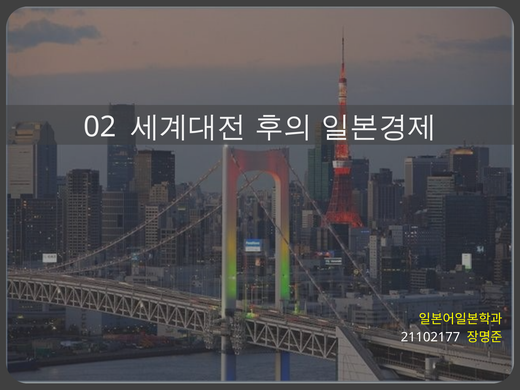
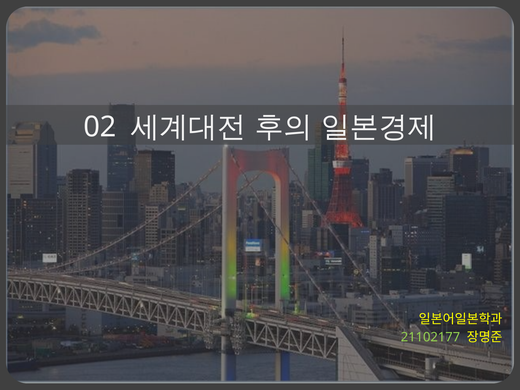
21102177 colour: white -> light green
